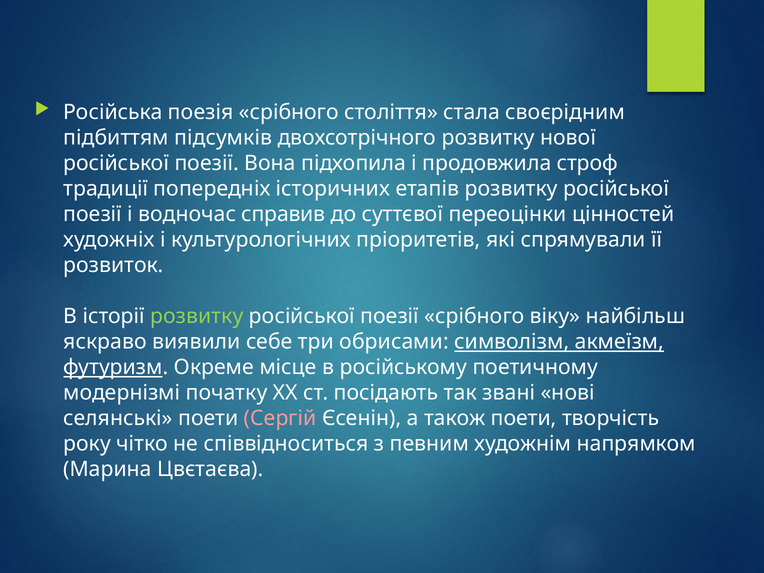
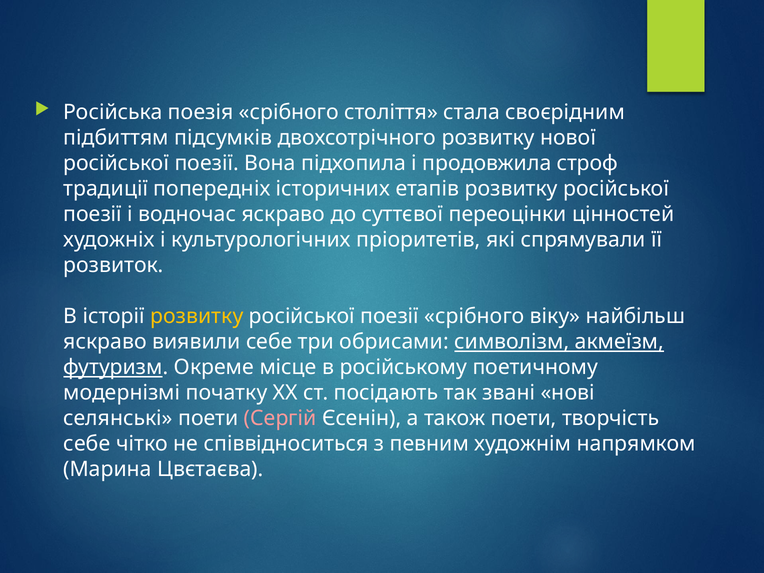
водночас справив: справив -> яскраво
розвитку at (197, 316) colour: light green -> yellow
року at (87, 444): року -> себе
